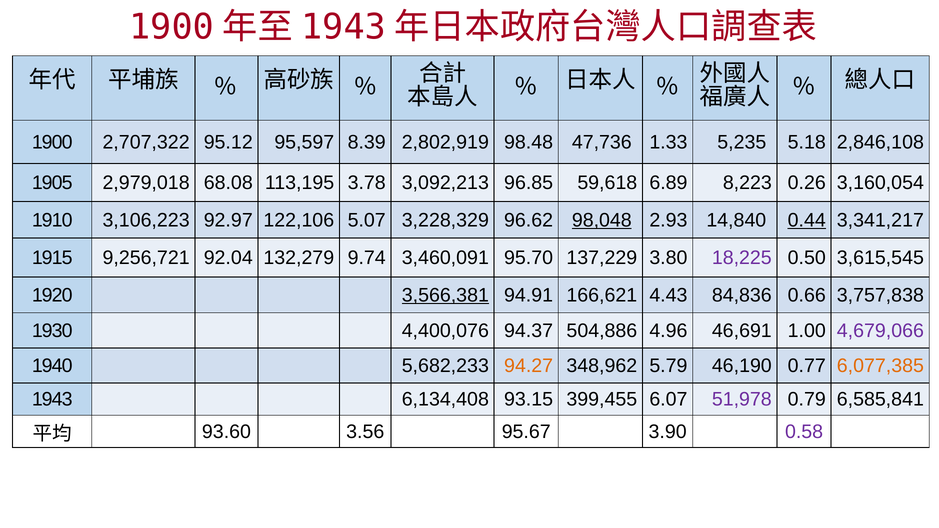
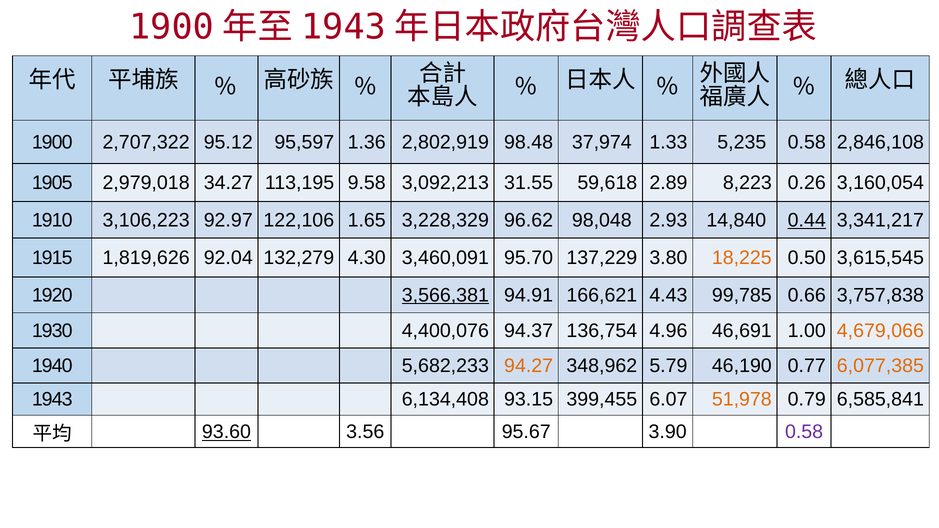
8.39: 8.39 -> 1.36
47,736: 47,736 -> 37,974
5,235 5.18: 5.18 -> 0.58
68.08: 68.08 -> 34.27
3.78: 3.78 -> 9.58
96.85: 96.85 -> 31.55
6.89: 6.89 -> 2.89
5.07: 5.07 -> 1.65
98,048 underline: present -> none
9,256,721: 9,256,721 -> 1,819,626
9.74: 9.74 -> 4.30
18,225 colour: purple -> orange
84,836: 84,836 -> 99,785
504,886: 504,886 -> 136,754
4,679,066 colour: purple -> orange
51,978 colour: purple -> orange
93.60 underline: none -> present
